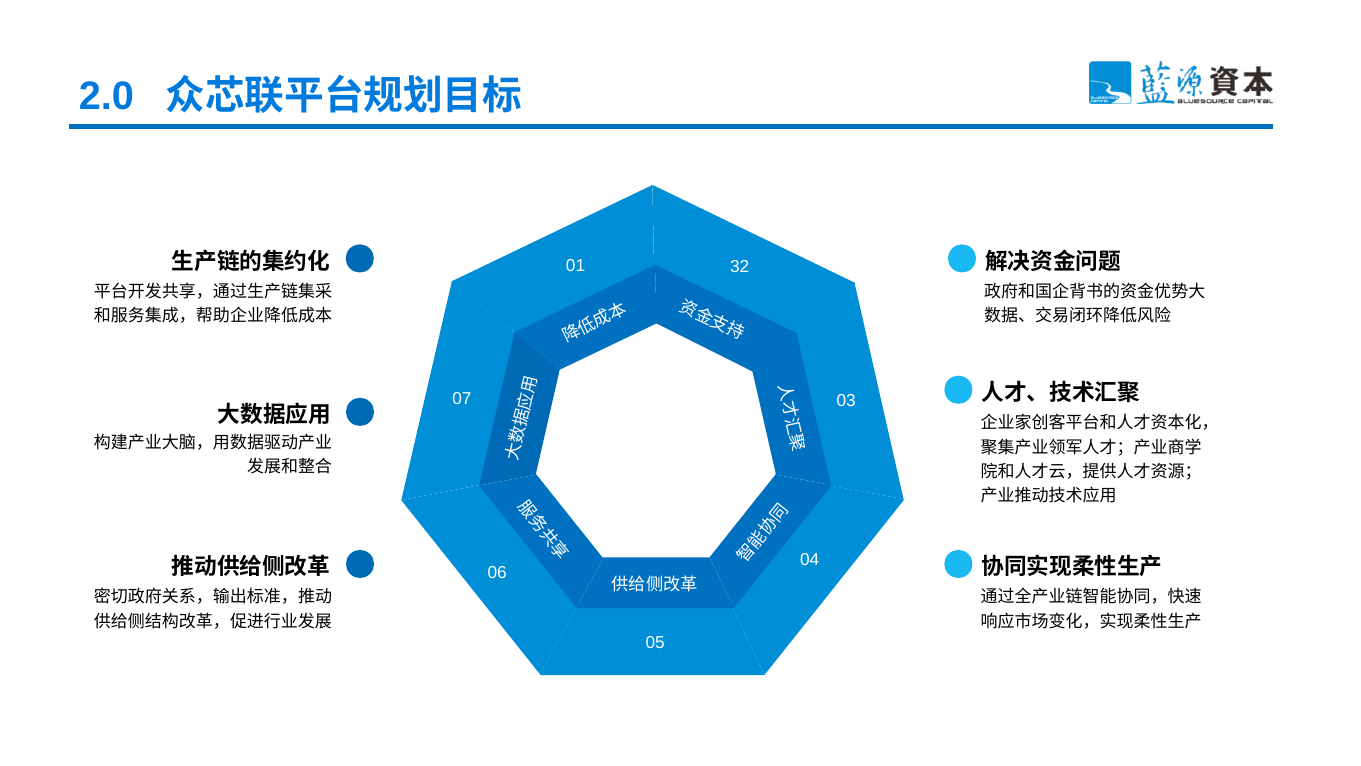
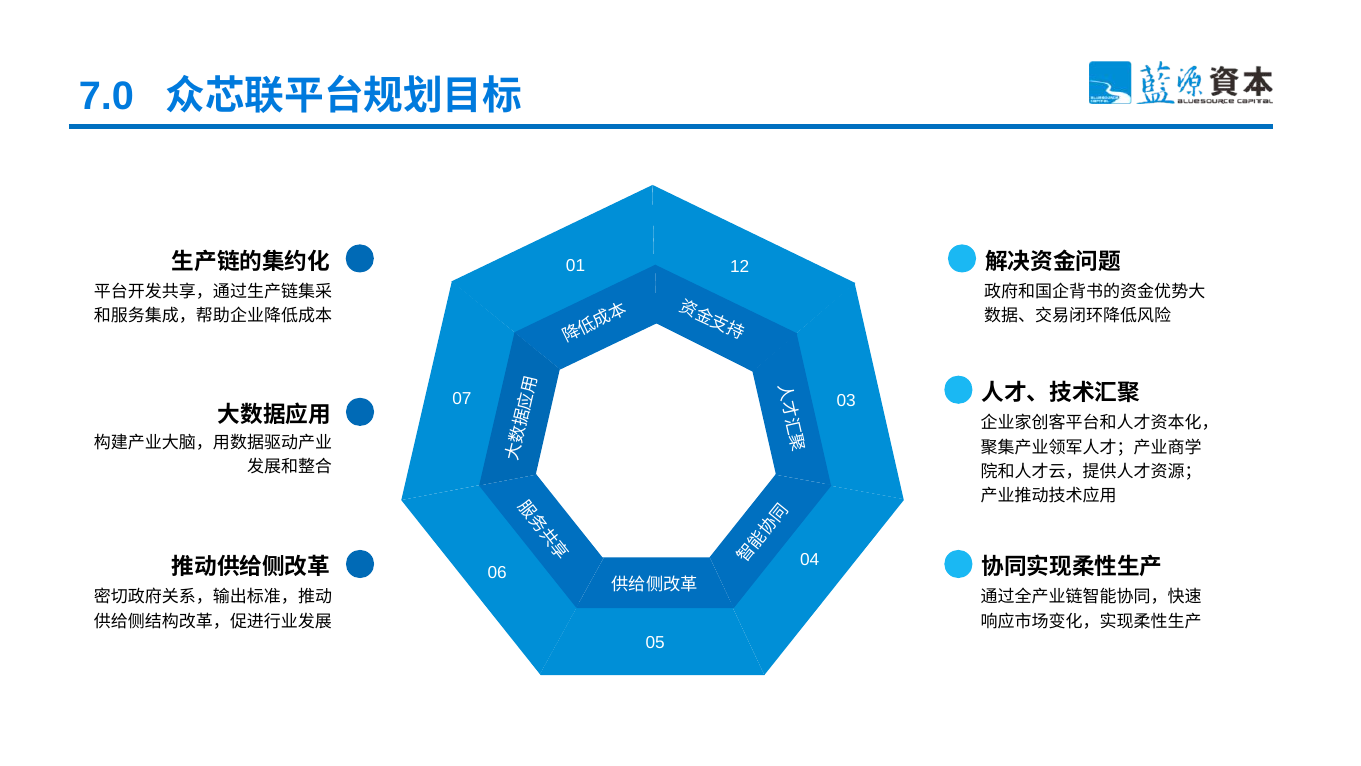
2.0: 2.0 -> 7.0
32: 32 -> 12
